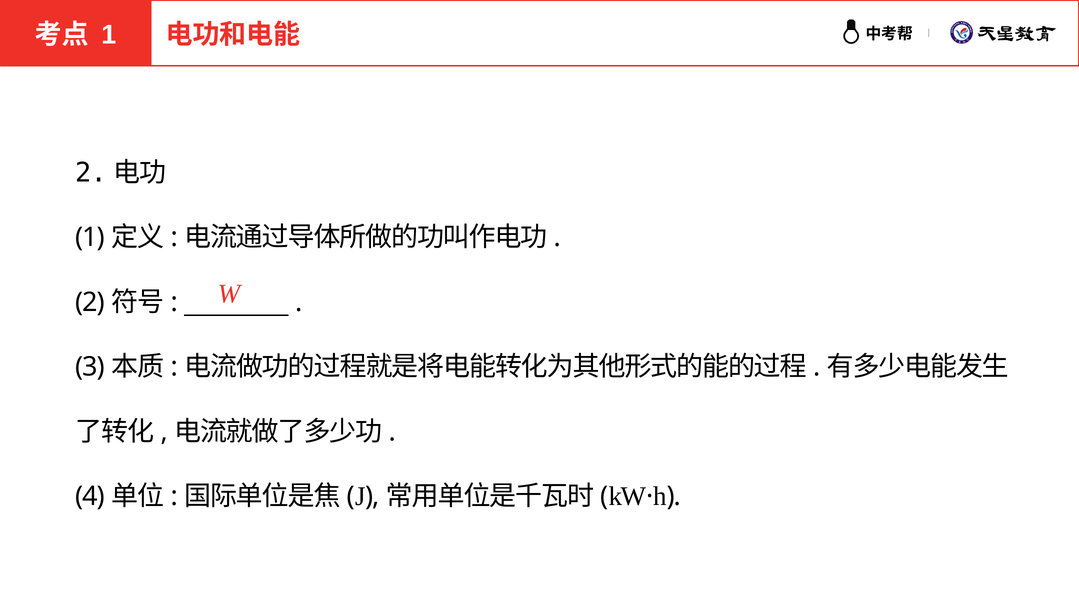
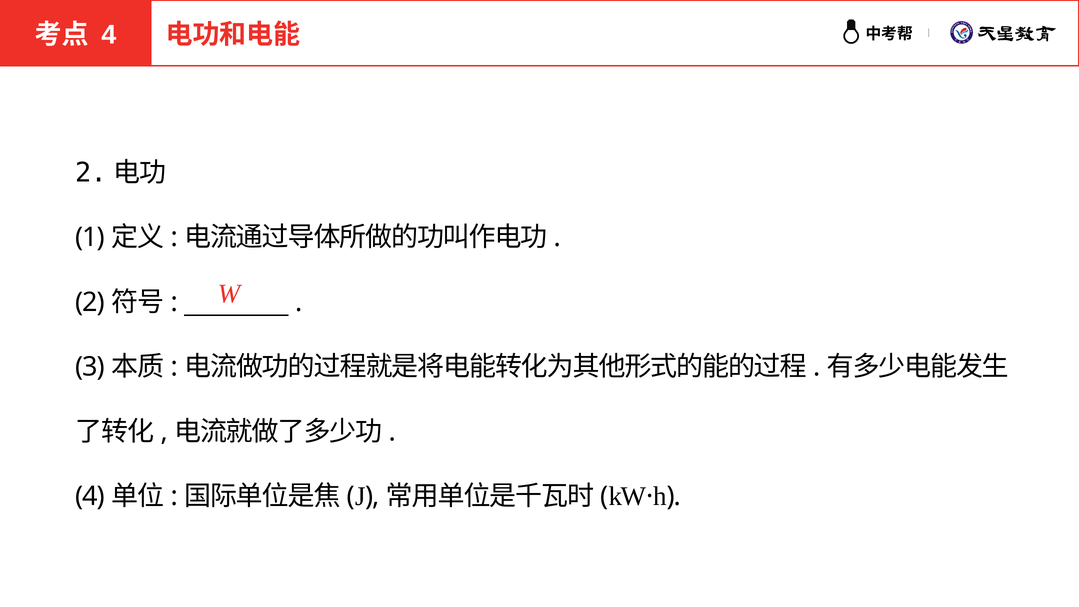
1 at (109, 35): 1 -> 4
